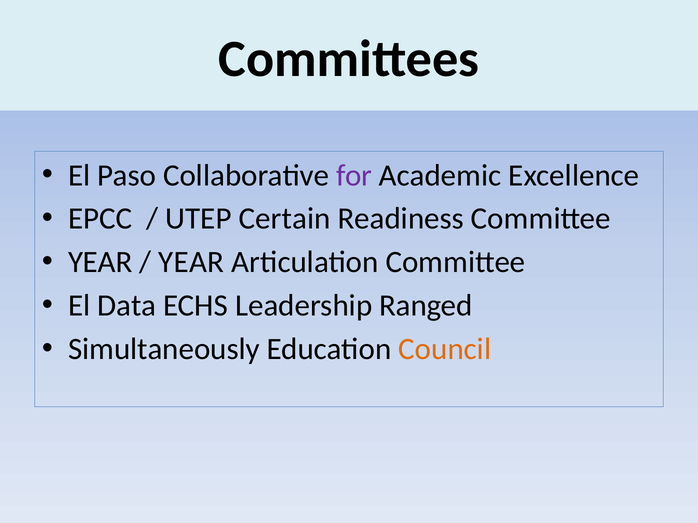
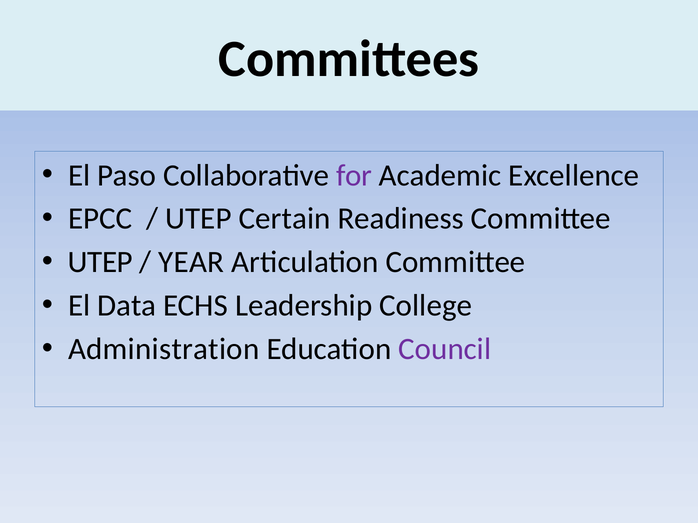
YEAR at (100, 262): YEAR -> UTEP
Ranged: Ranged -> College
Simultaneously: Simultaneously -> Administration
Council colour: orange -> purple
